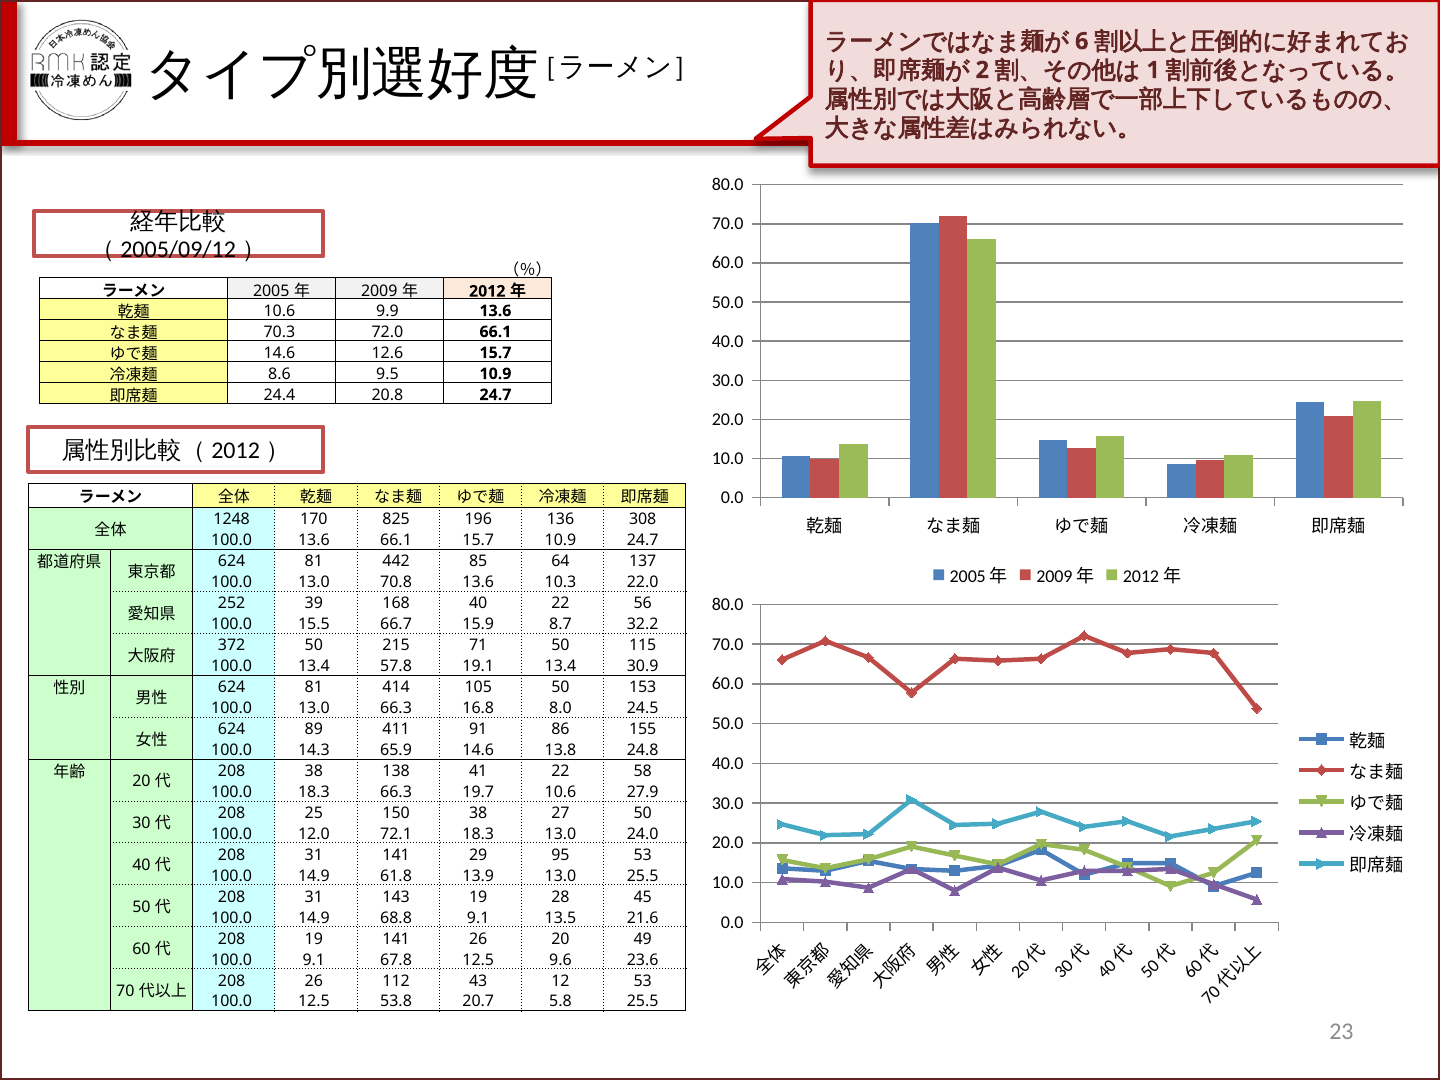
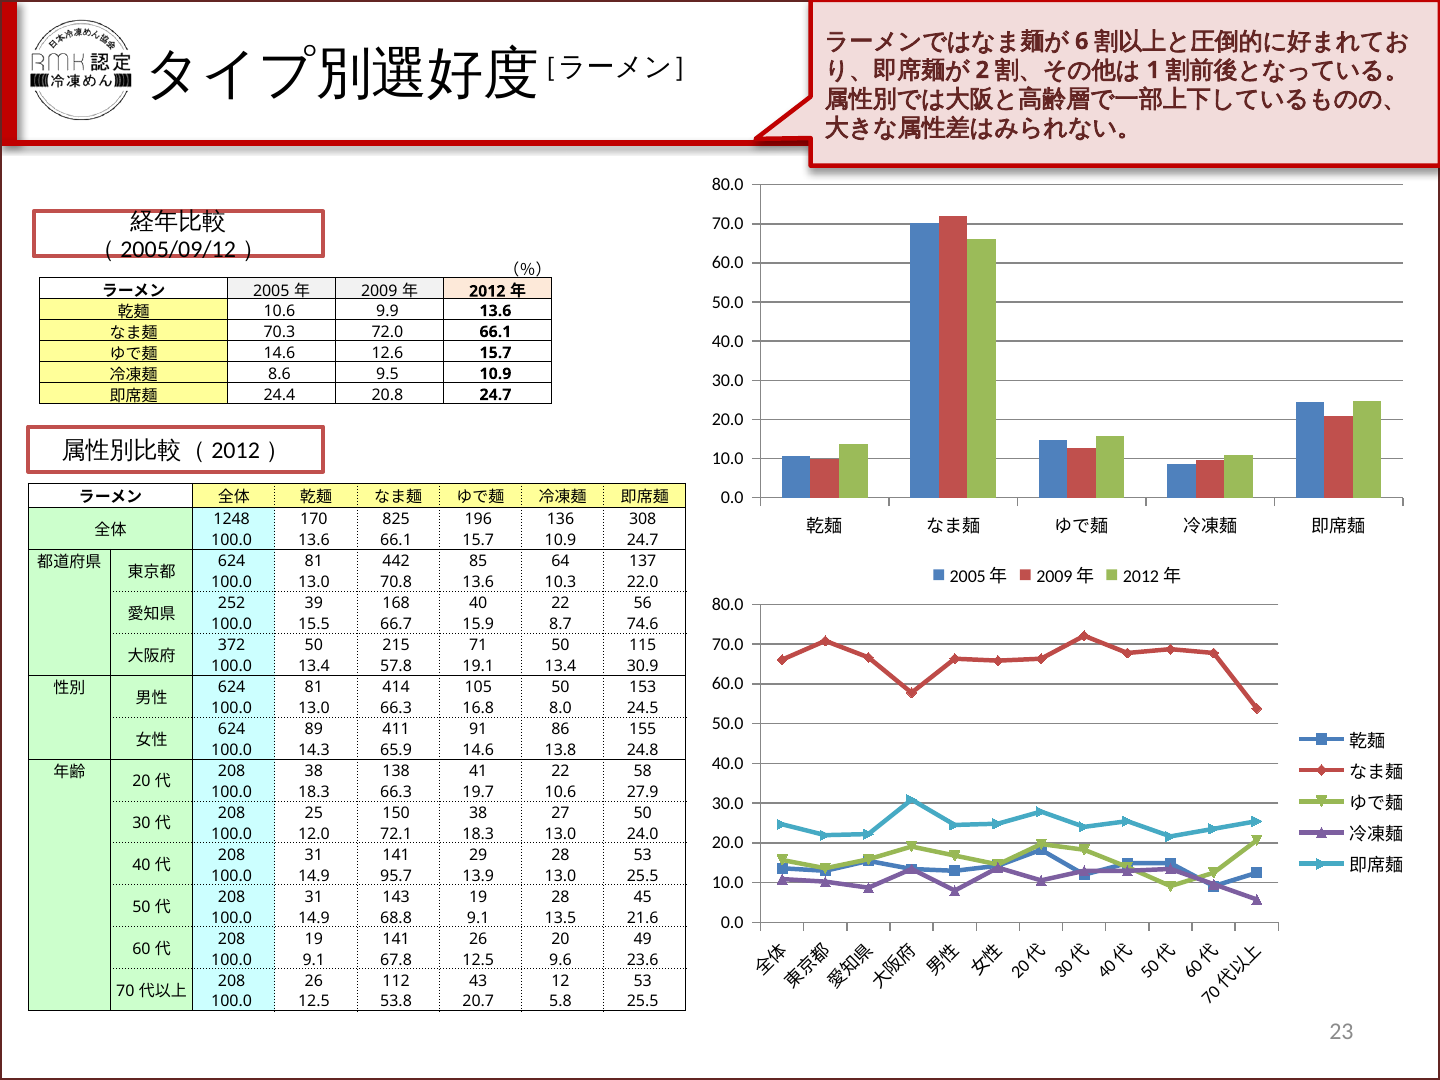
32.2: 32.2 -> 74.6
29 95: 95 -> 28
61.8: 61.8 -> 95.7
